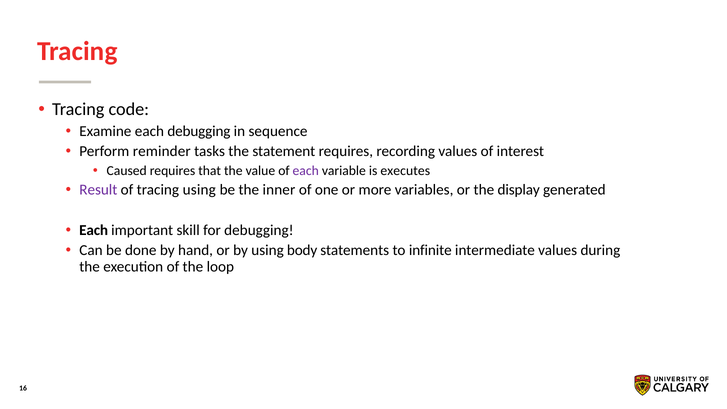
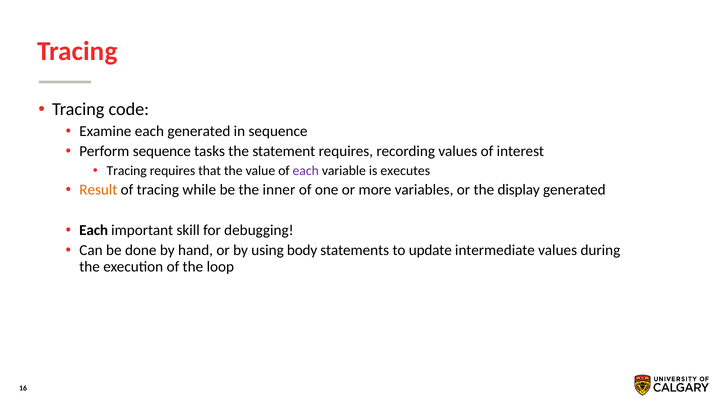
each debugging: debugging -> generated
Perform reminder: reminder -> sequence
Caused at (127, 171): Caused -> Tracing
Result colour: purple -> orange
tracing using: using -> while
infinite: infinite -> update
